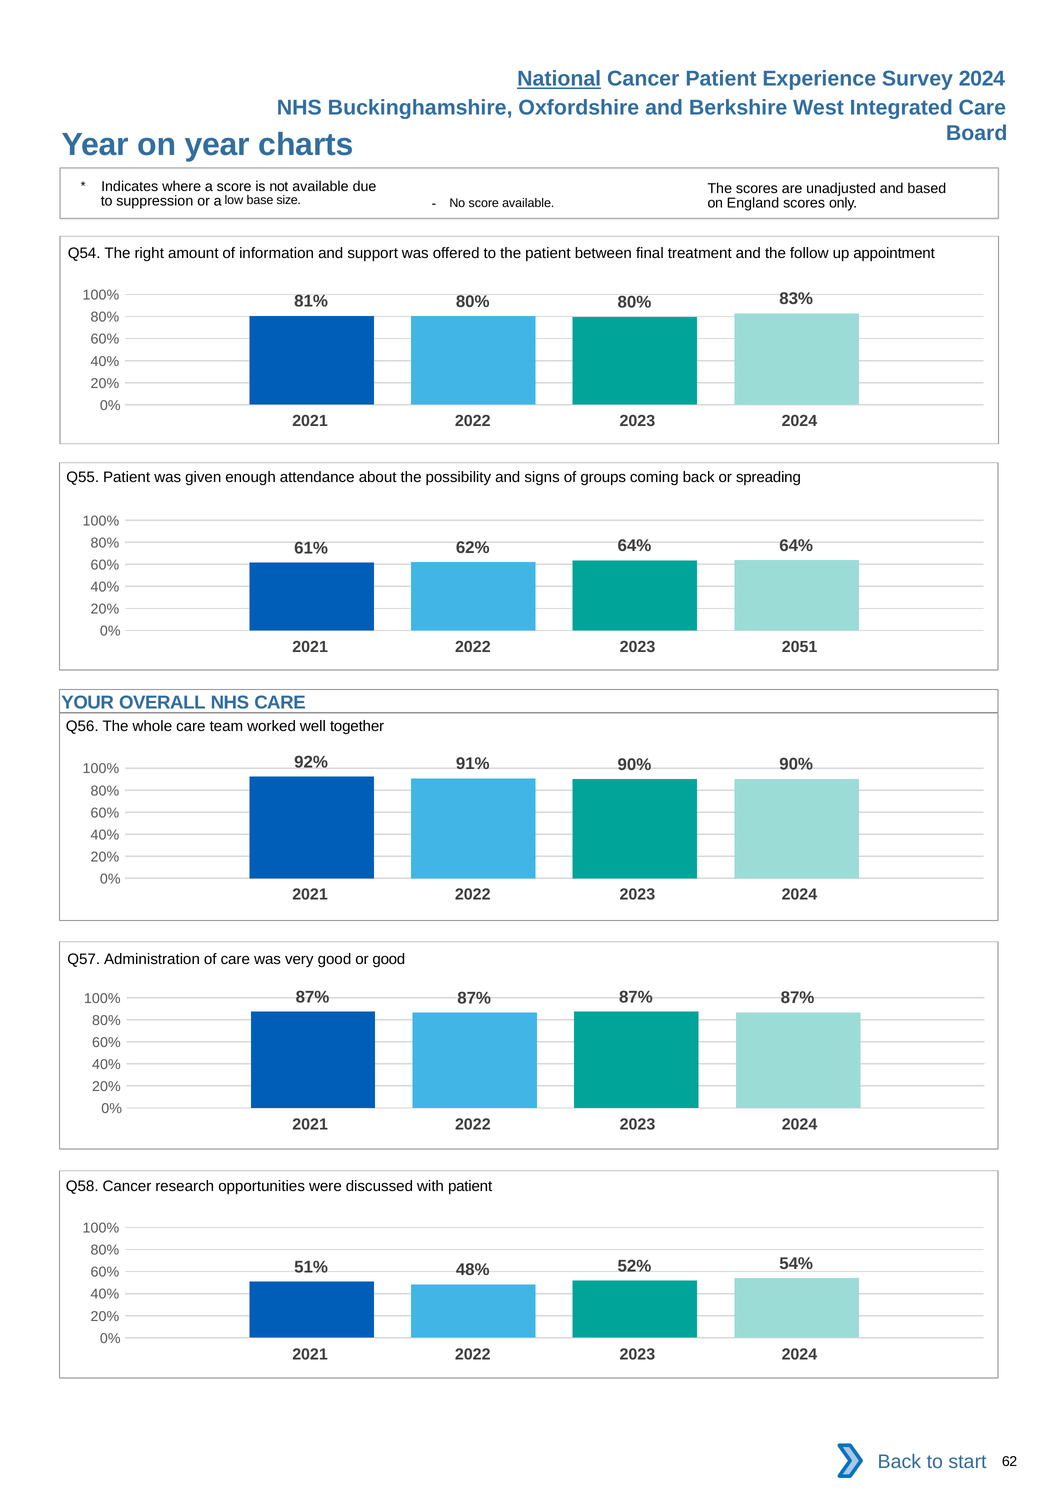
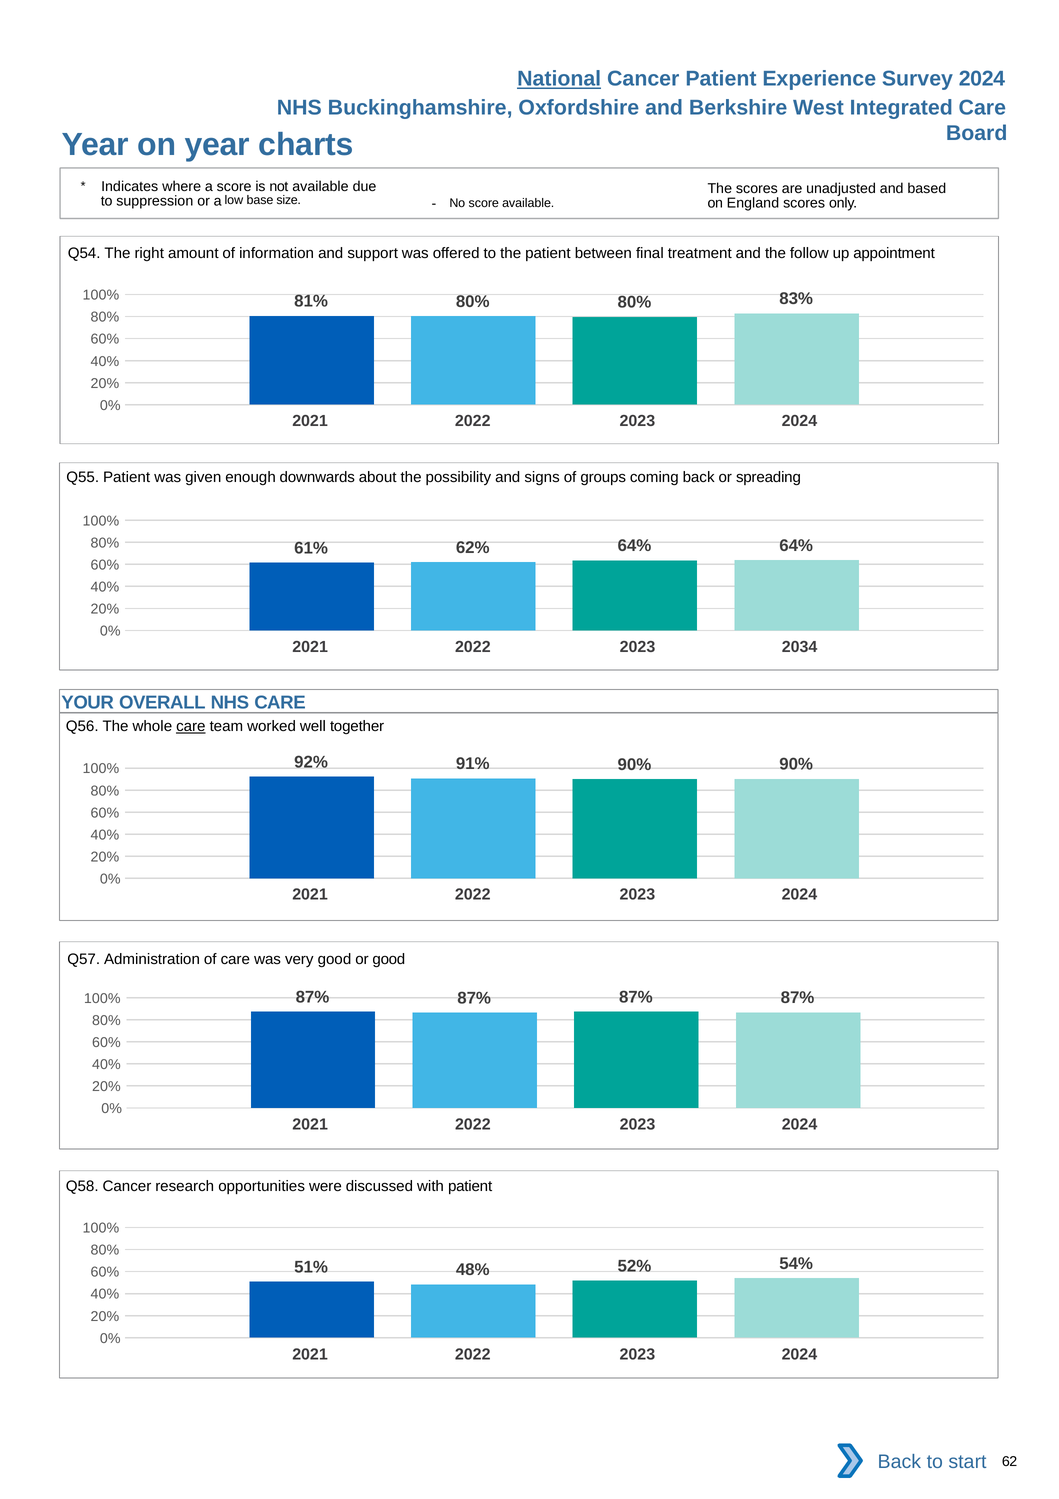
attendance: attendance -> downwards
2051: 2051 -> 2034
care at (191, 726) underline: none -> present
